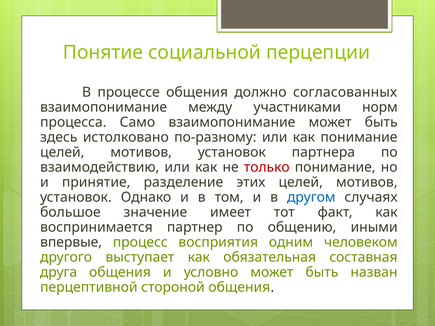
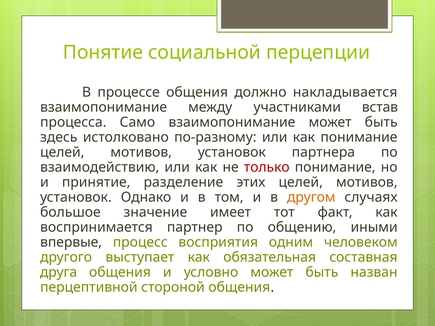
согласованных: согласованных -> накладывается
норм: норм -> встав
другом colour: blue -> orange
